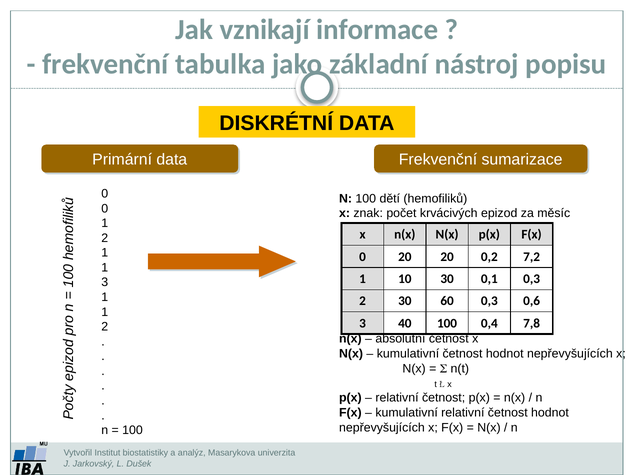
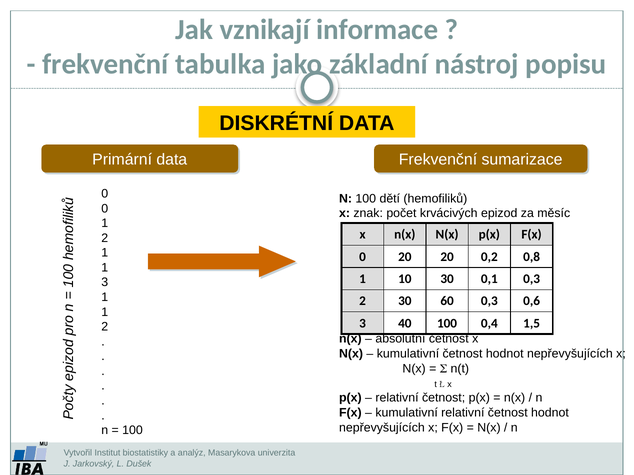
7,2: 7,2 -> 0,8
7,8: 7,8 -> 1,5
